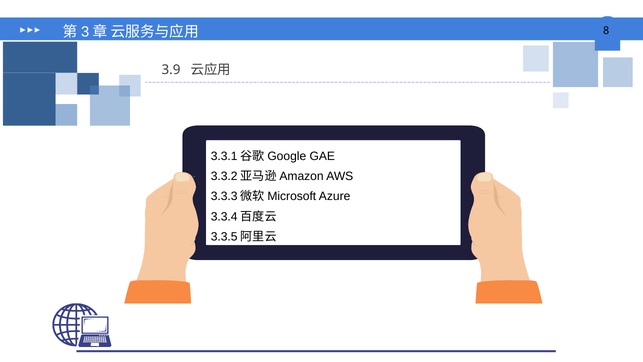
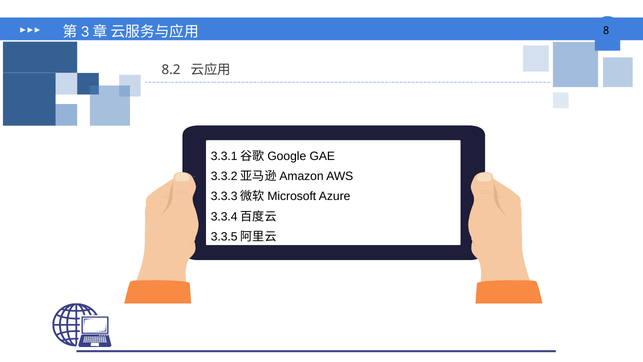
3.9: 3.9 -> 8.2
